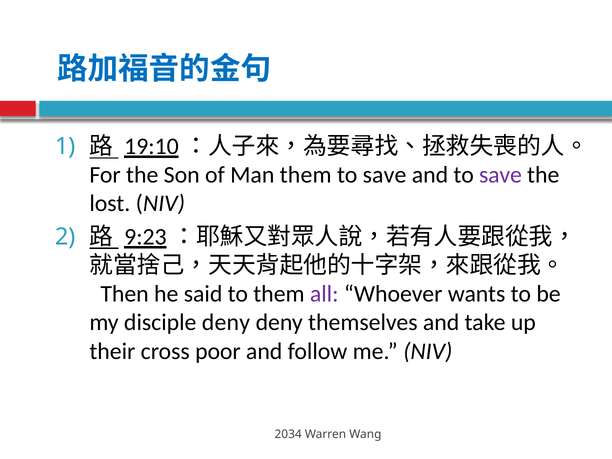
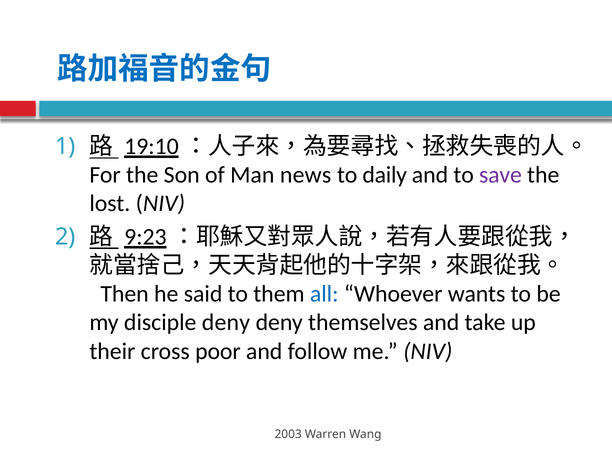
Man them: them -> news
save at (385, 175): save -> daily
all colour: purple -> blue
2034: 2034 -> 2003
